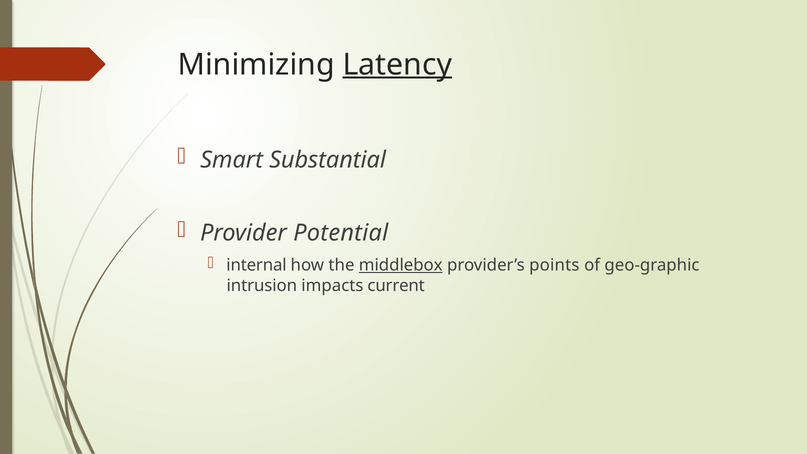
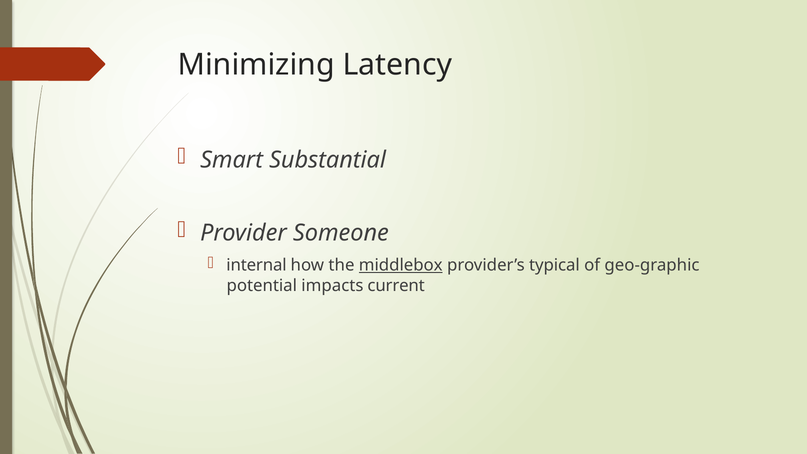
Latency underline: present -> none
Potential: Potential -> Someone
points: points -> typical
intrusion: intrusion -> potential
